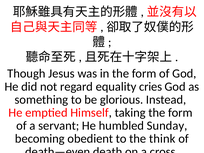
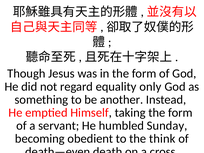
cries: cries -> only
glorious: glorious -> another
